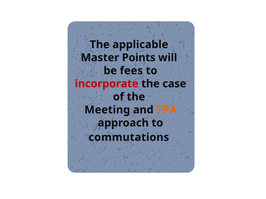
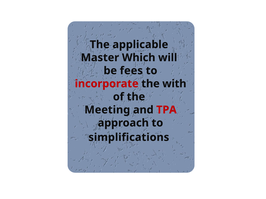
Points: Points -> Which
case: case -> with
TPA colour: orange -> red
commutations: commutations -> simplifications
